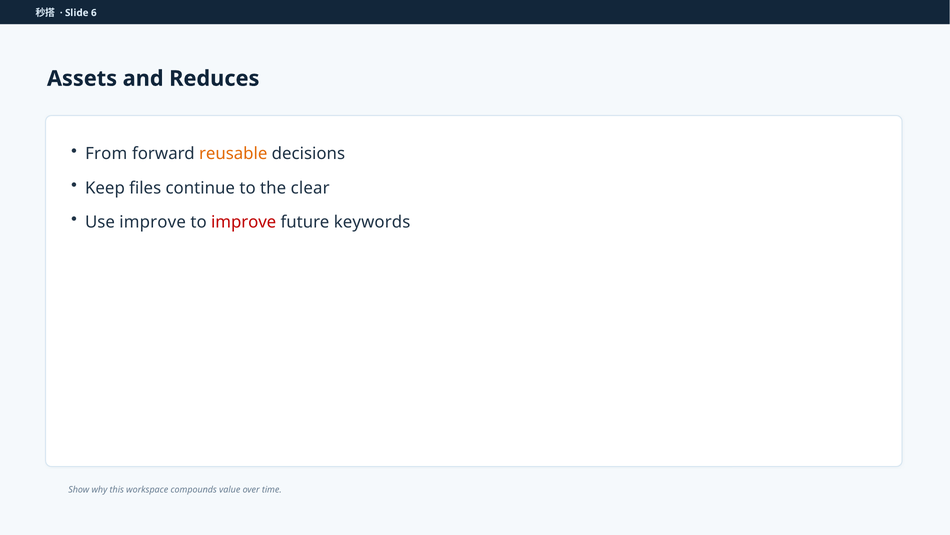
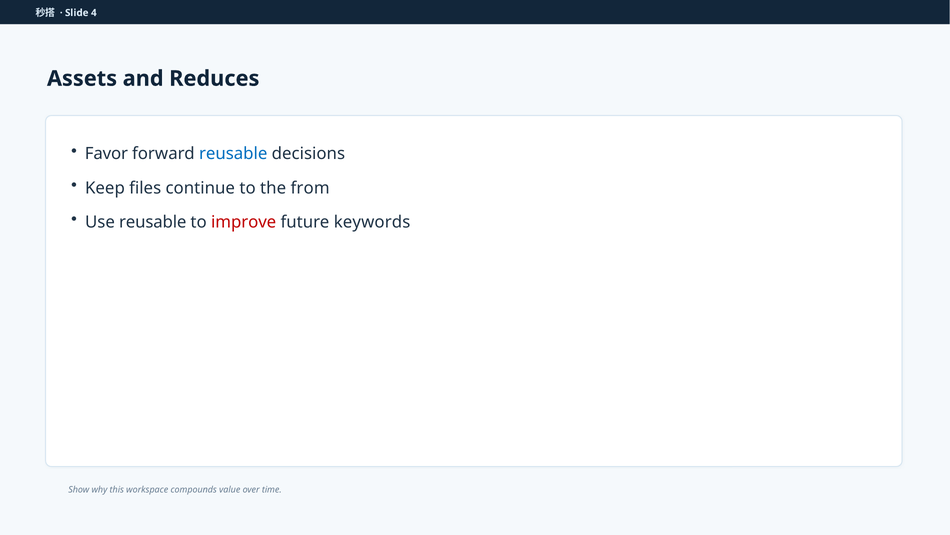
6: 6 -> 4
From: From -> Favor
reusable at (233, 154) colour: orange -> blue
clear: clear -> from
Use improve: improve -> reusable
